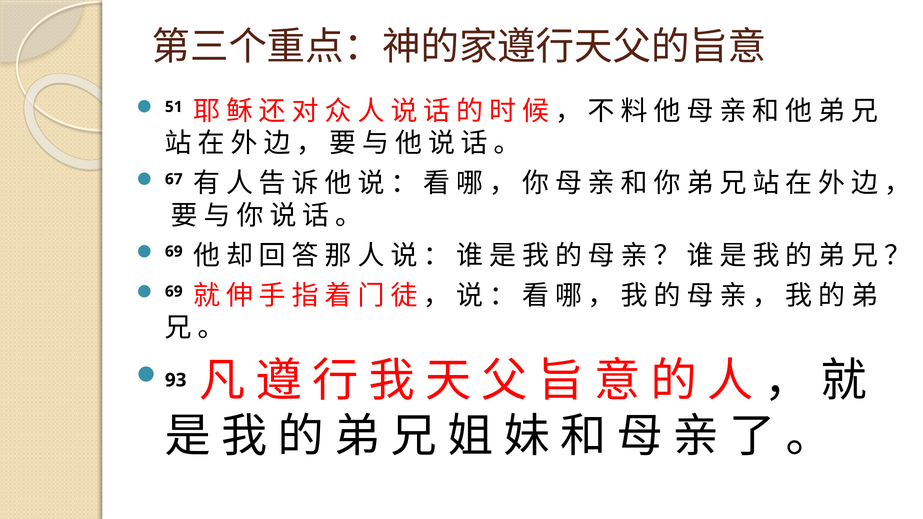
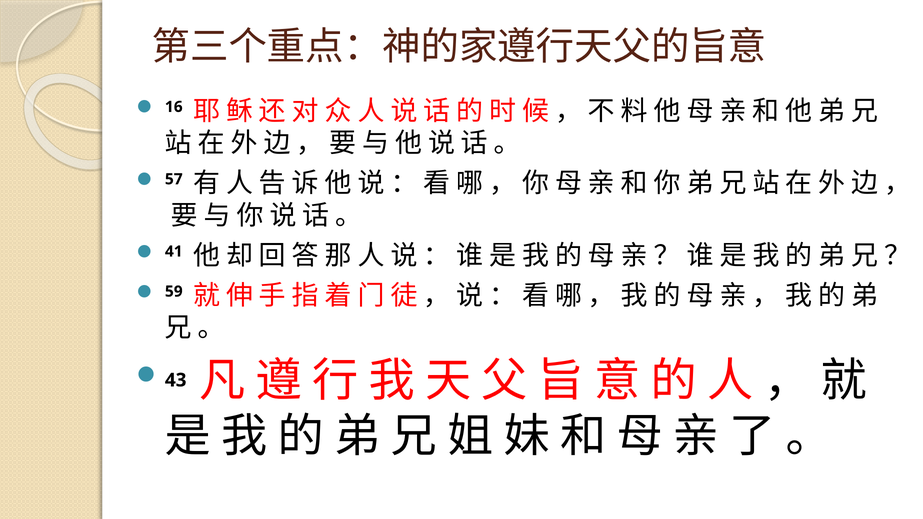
51: 51 -> 16
67: 67 -> 57
69 at (174, 252): 69 -> 41
69 at (174, 292): 69 -> 59
93: 93 -> 43
